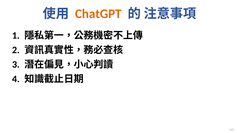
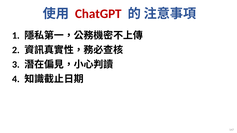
ChatGPT colour: orange -> red
